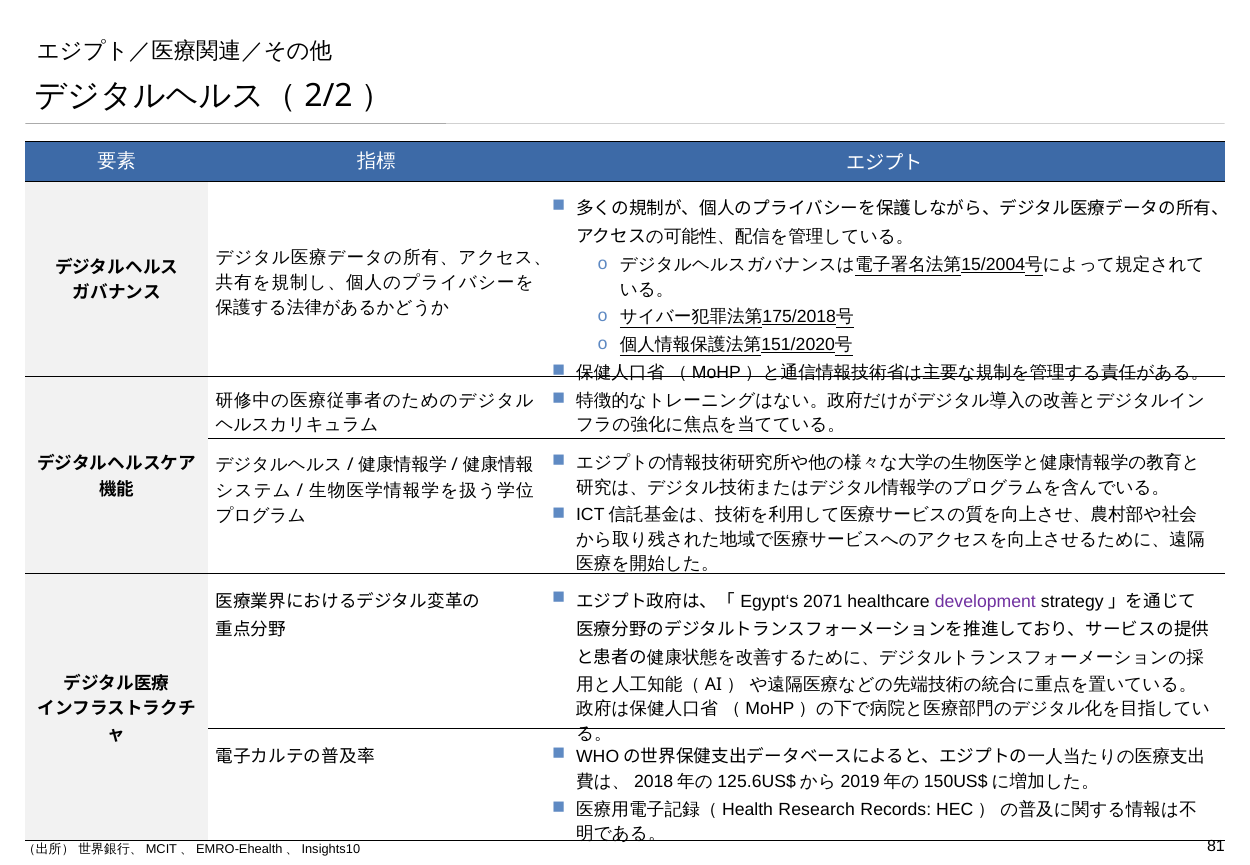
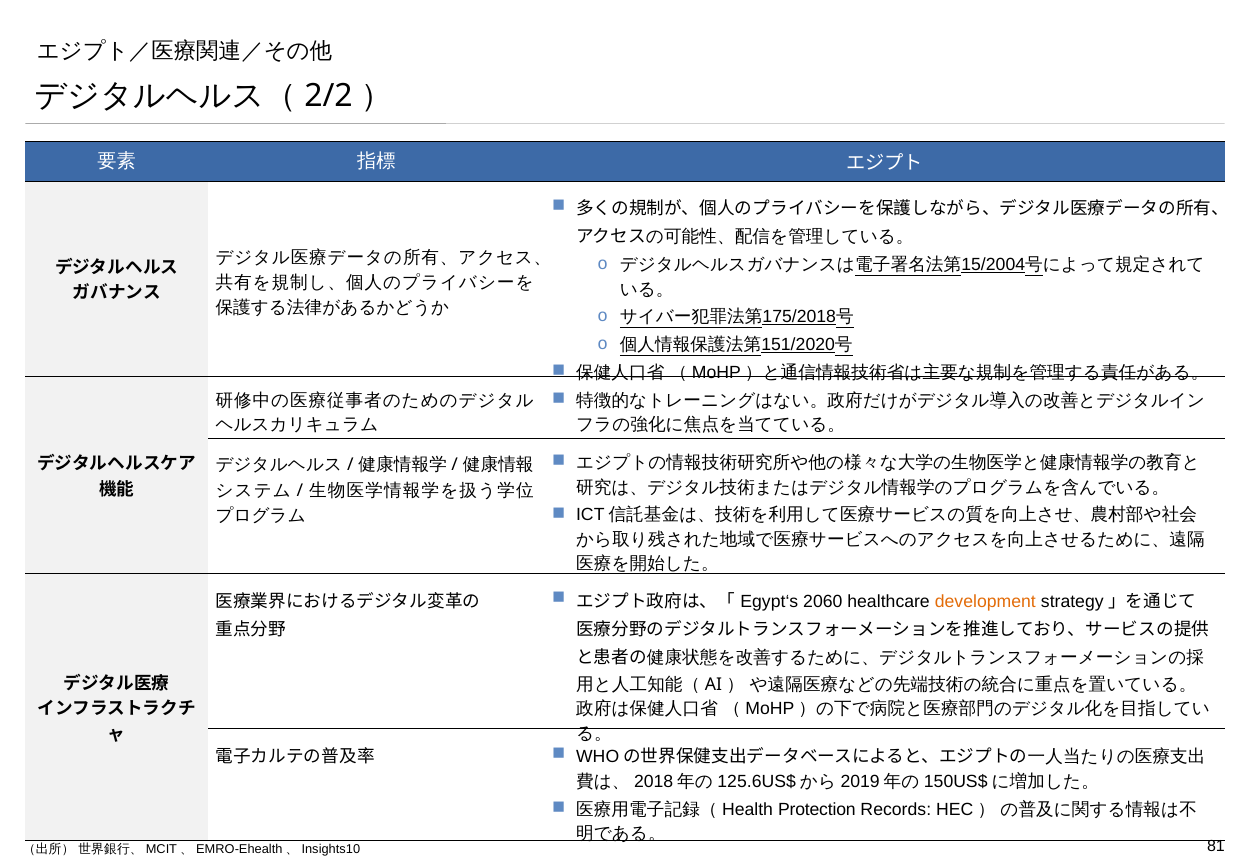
2071: 2071 -> 2060
development colour: purple -> orange
Research: Research -> Protection
